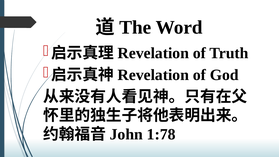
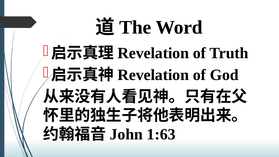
1:78: 1:78 -> 1:63
